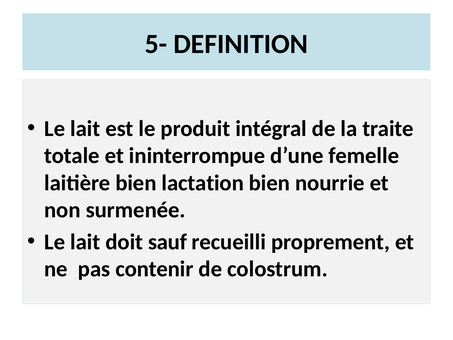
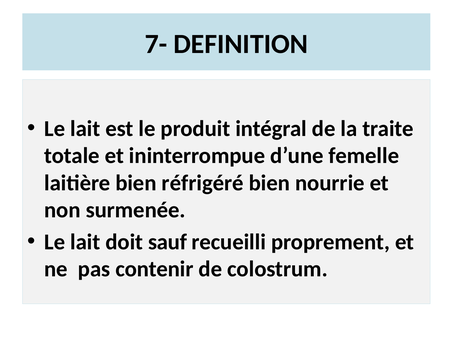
5-: 5- -> 7-
lactation: lactation -> réfrigéré
